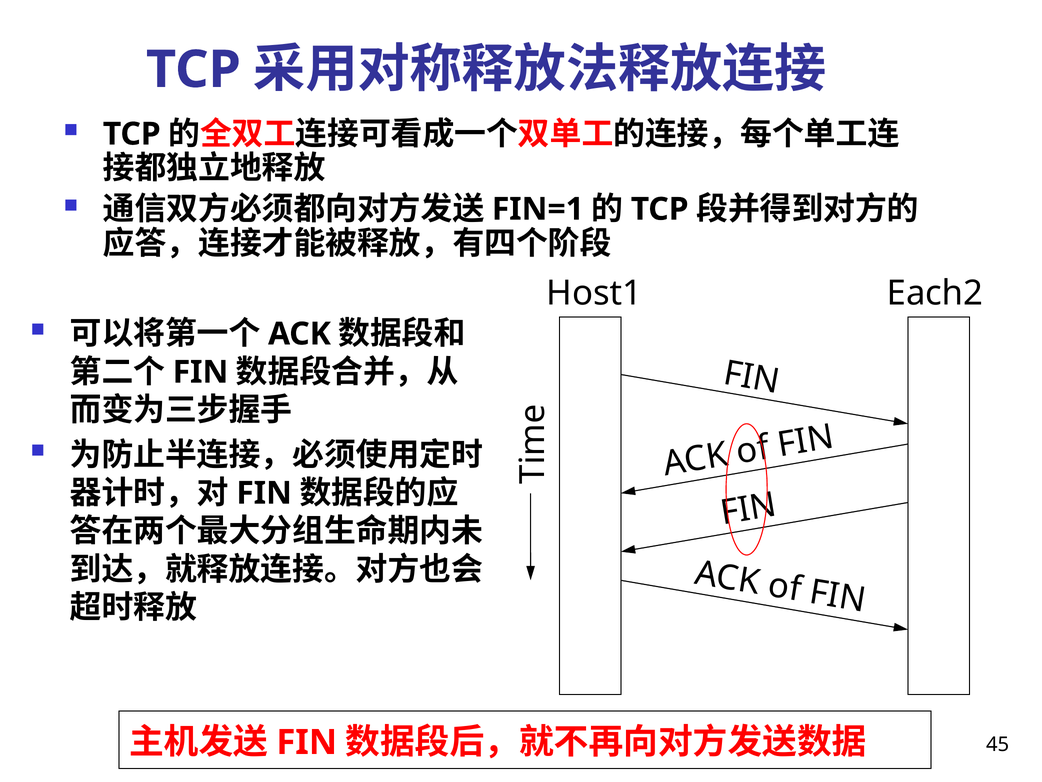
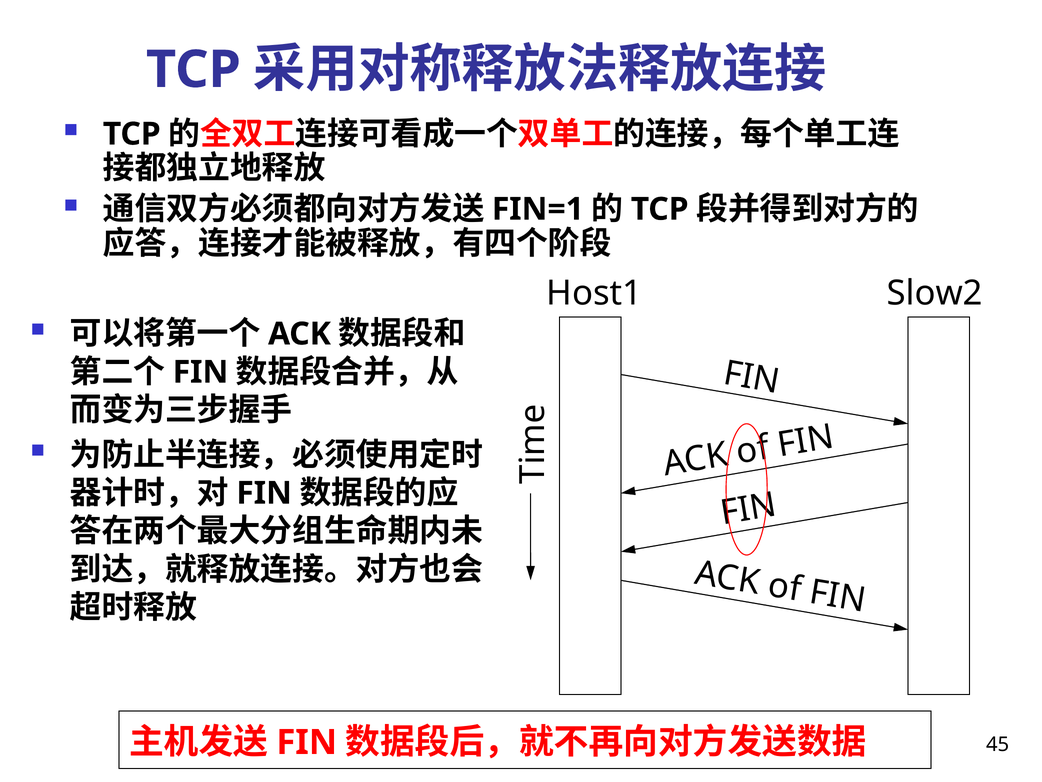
Each2: Each2 -> Slow2
